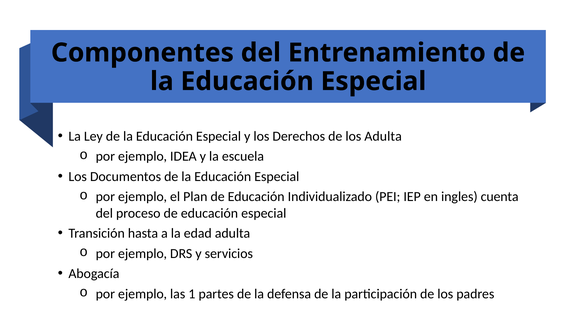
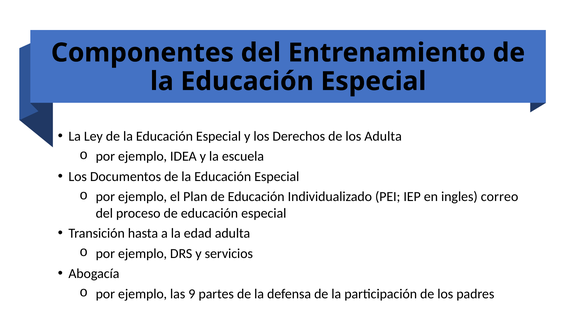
cuenta: cuenta -> correo
1: 1 -> 9
